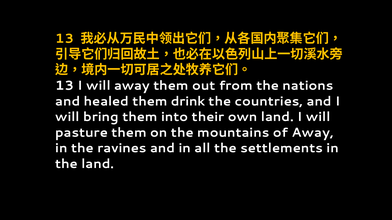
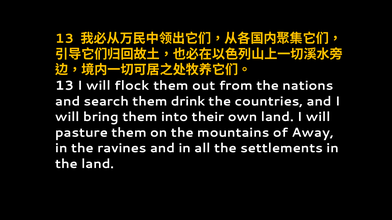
will away: away -> flock
healed: healed -> search
